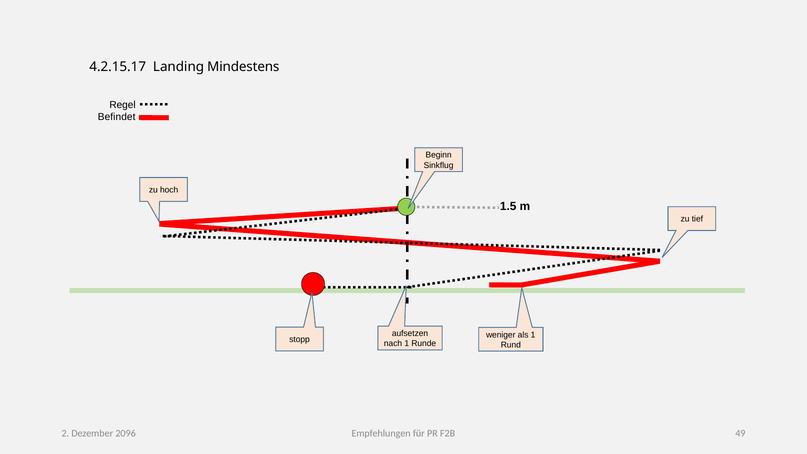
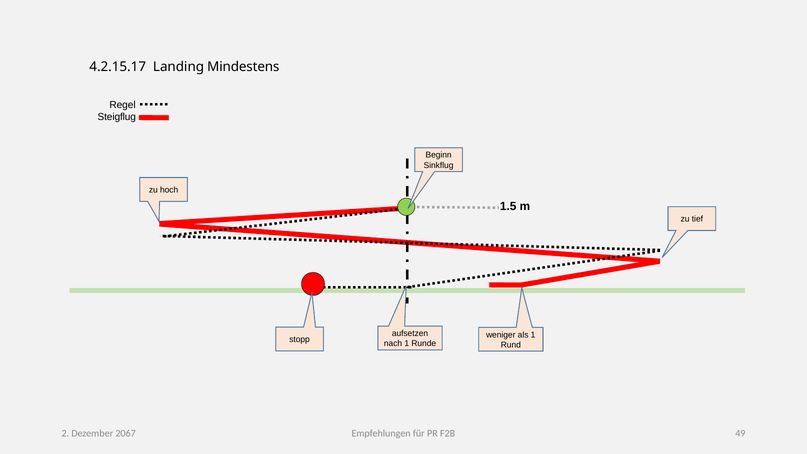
Befindet: Befindet -> Steigflug
2096: 2096 -> 2067
